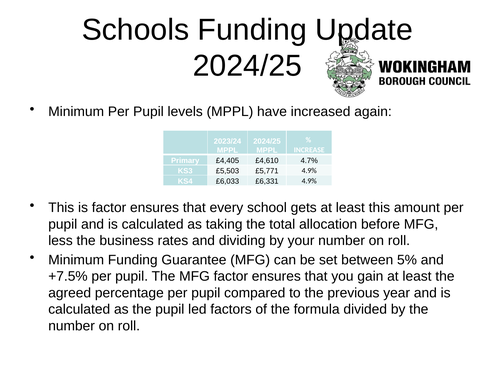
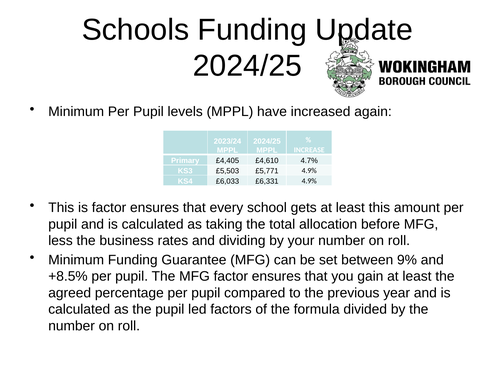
5%: 5% -> 9%
+7.5%: +7.5% -> +8.5%
